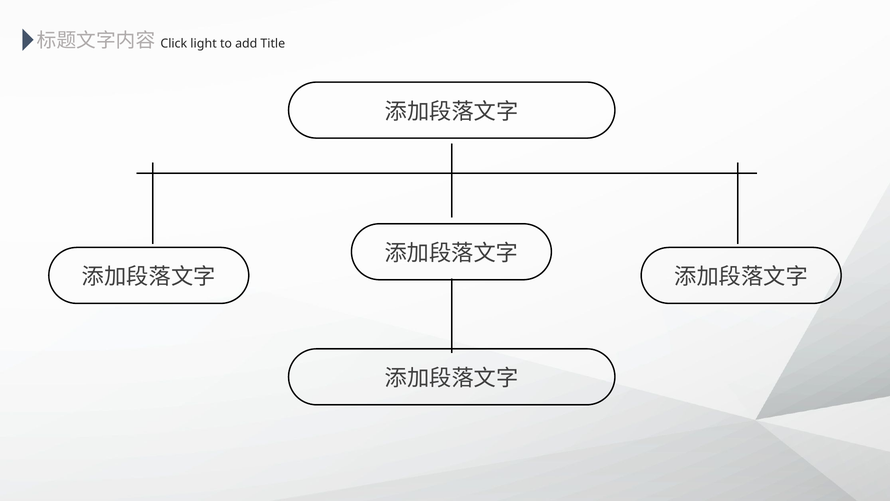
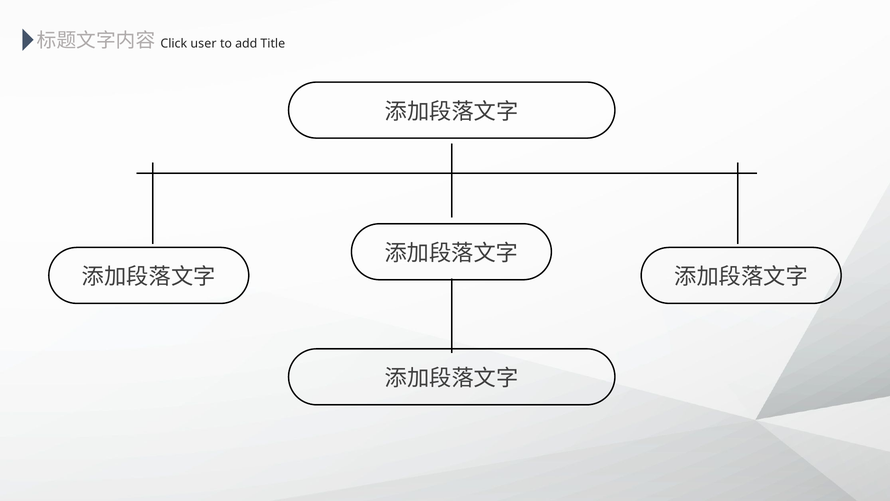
light: light -> user
